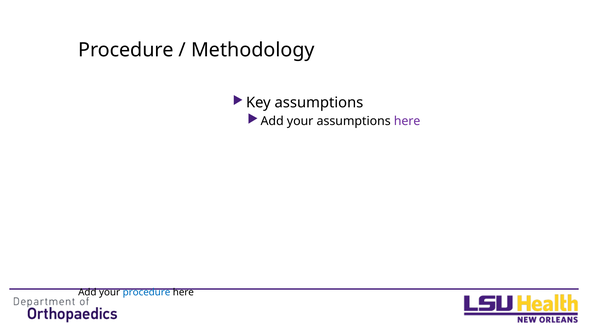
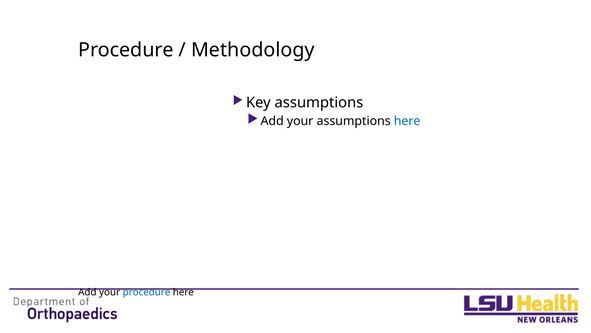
here at (407, 121) colour: purple -> blue
